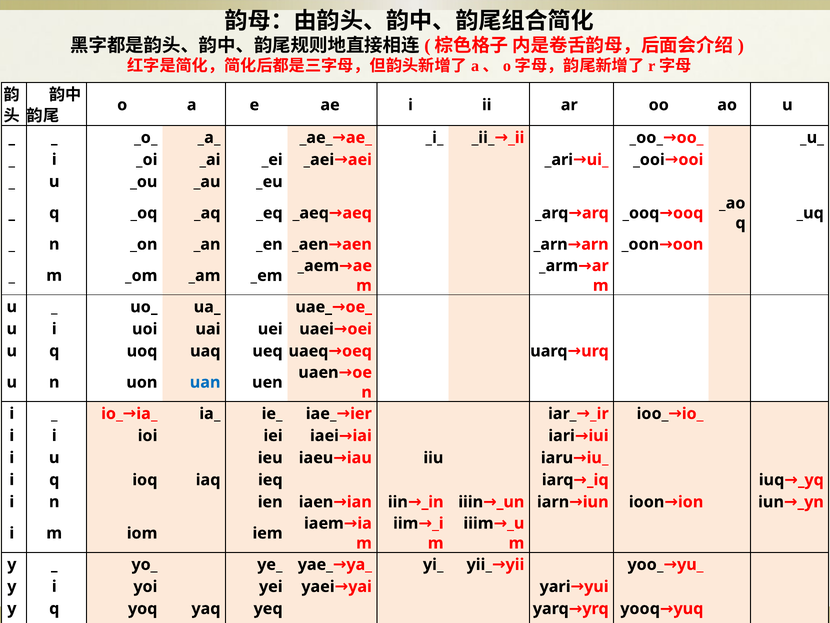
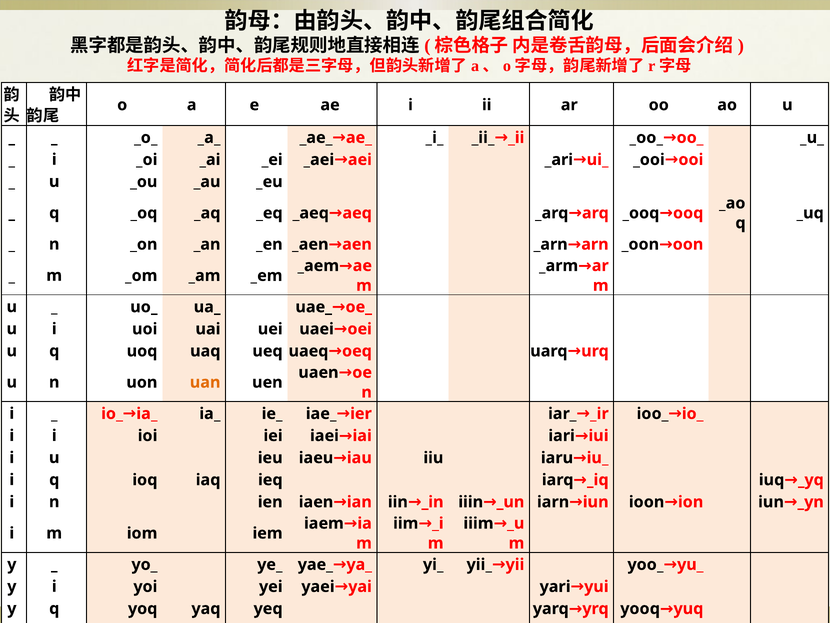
uan colour: blue -> orange
